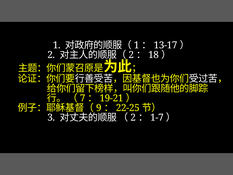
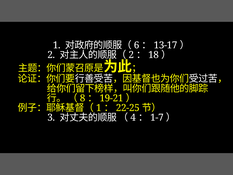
1 at (137, 45): 1 -> 6
7: 7 -> 8
9 at (99, 108): 9 -> 1
2 at (133, 117): 2 -> 4
